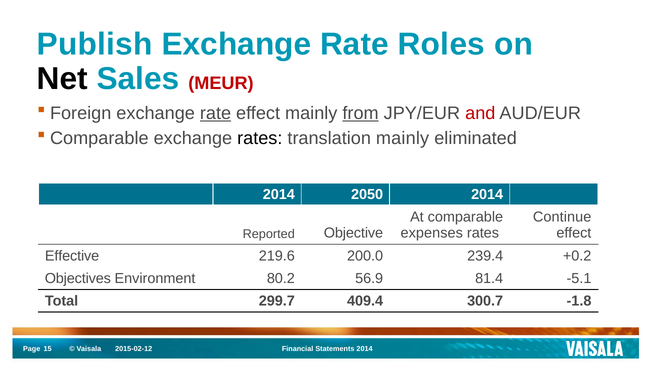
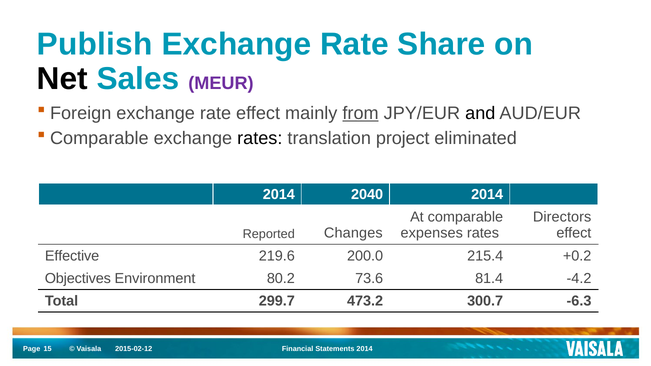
Roles: Roles -> Share
MEUR colour: red -> purple
rate at (216, 113) underline: present -> none
and colour: red -> black
translation mainly: mainly -> project
2050: 2050 -> 2040
Continue: Continue -> Directors
Objective: Objective -> Changes
239.4: 239.4 -> 215.4
56.9: 56.9 -> 73.6
-5.1: -5.1 -> -4.2
409.4: 409.4 -> 473.2
-1.8: -1.8 -> -6.3
